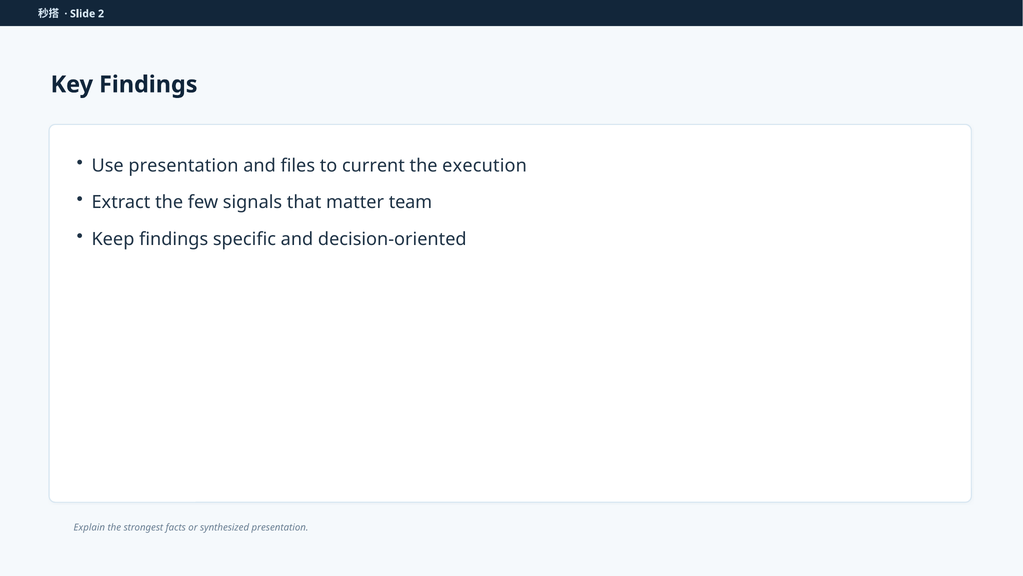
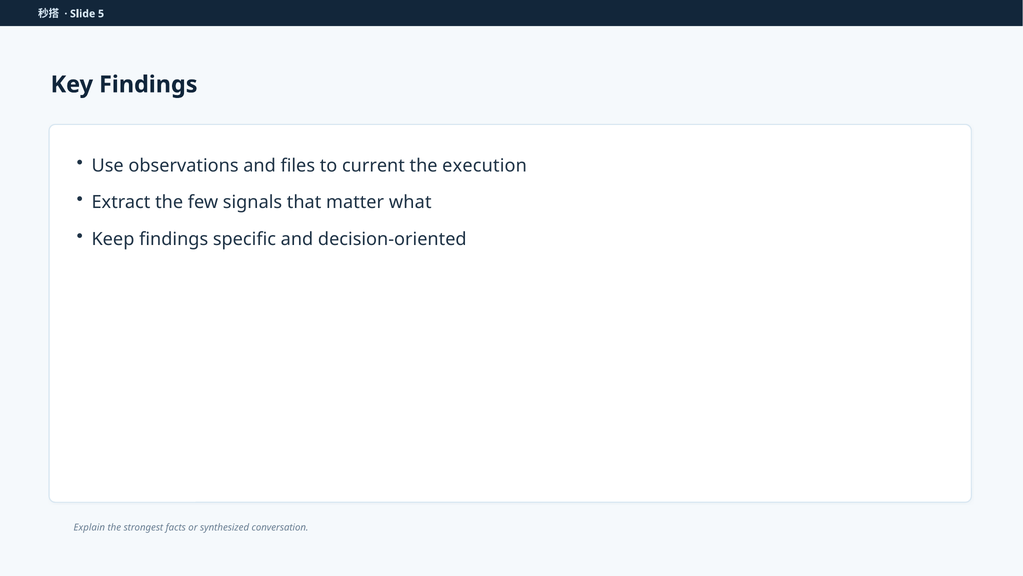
2: 2 -> 5
Use presentation: presentation -> observations
team: team -> what
synthesized presentation: presentation -> conversation
